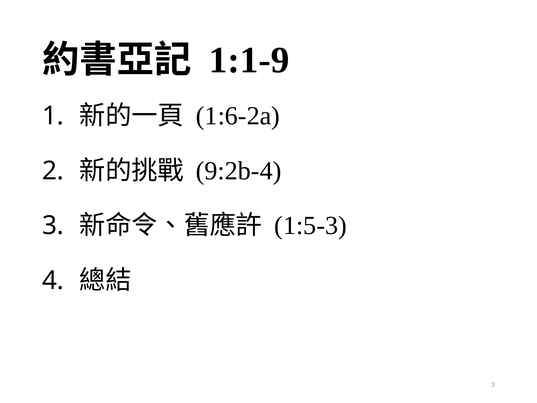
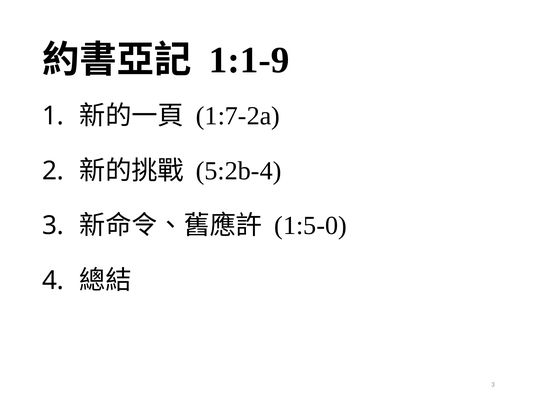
1:6-2a: 1:6-2a -> 1:7-2a
9:2b-4: 9:2b-4 -> 5:2b-4
1:5-3: 1:5-3 -> 1:5-0
